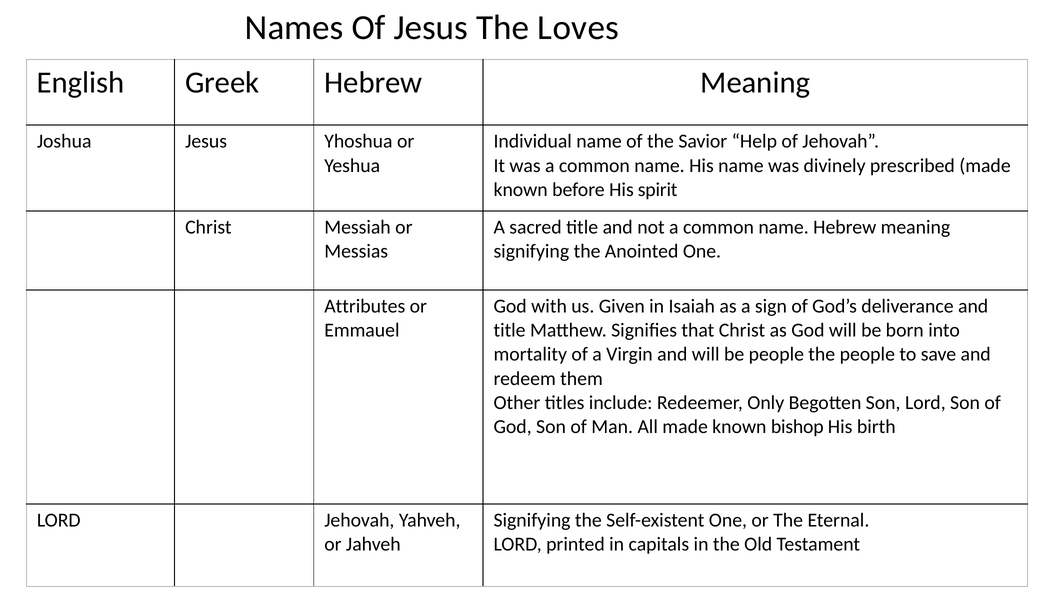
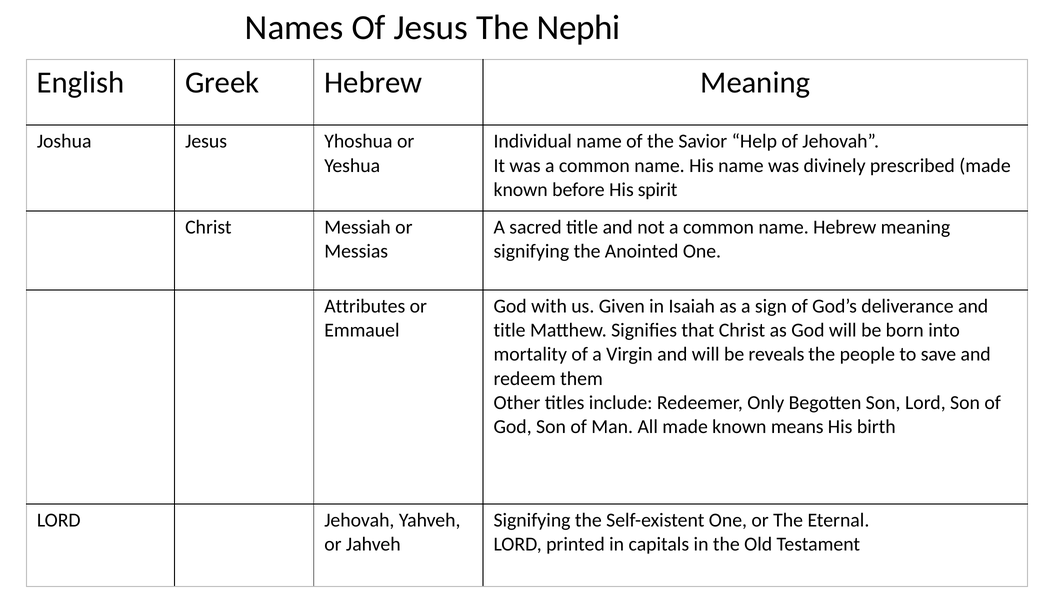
Loves: Loves -> Nephi
be people: people -> reveals
bishop: bishop -> means
